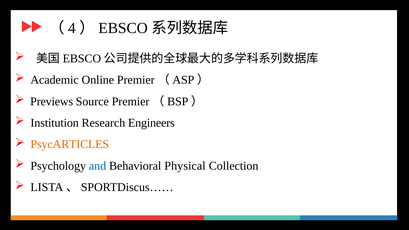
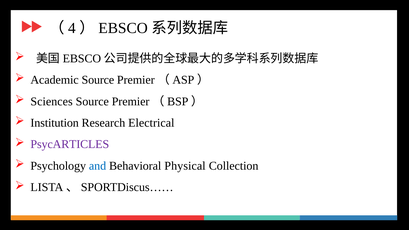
Academic Online: Online -> Source
Previews: Previews -> Sciences
Engineers: Engineers -> Electrical
PsycARTICLES colour: orange -> purple
